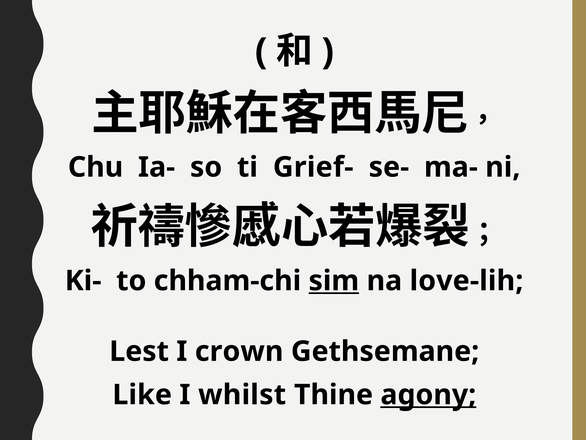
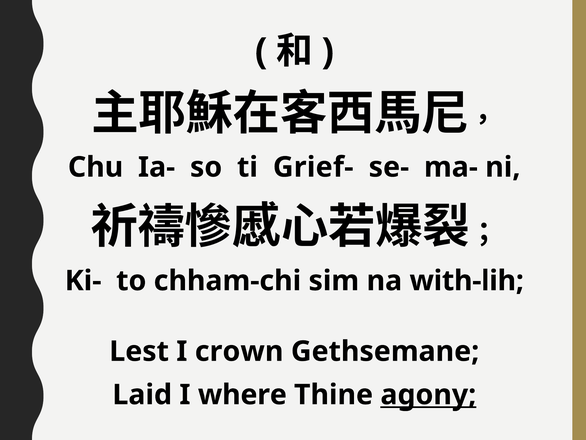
sim underline: present -> none
love-lih: love-lih -> with-lih
Like: Like -> Laid
whilst: whilst -> where
